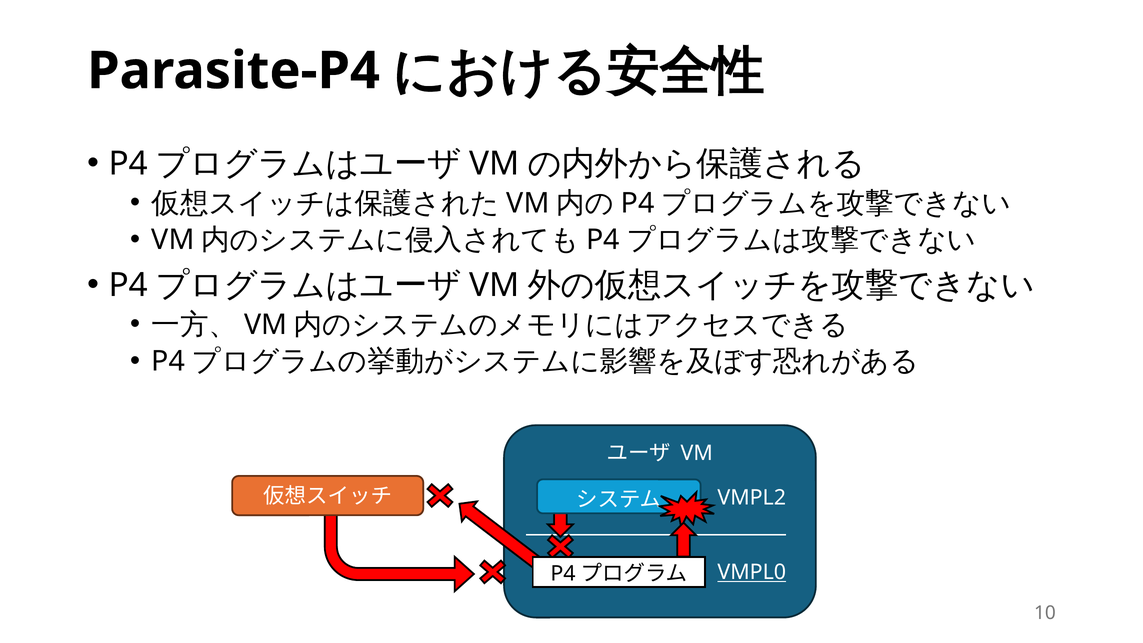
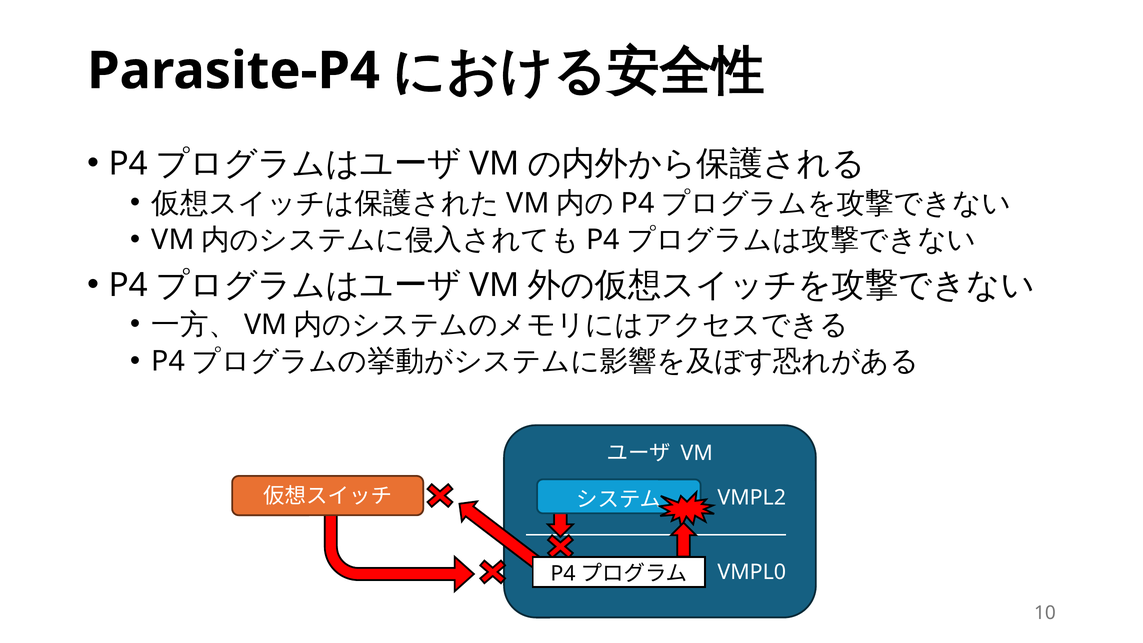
VMPL0 underline: present -> none
